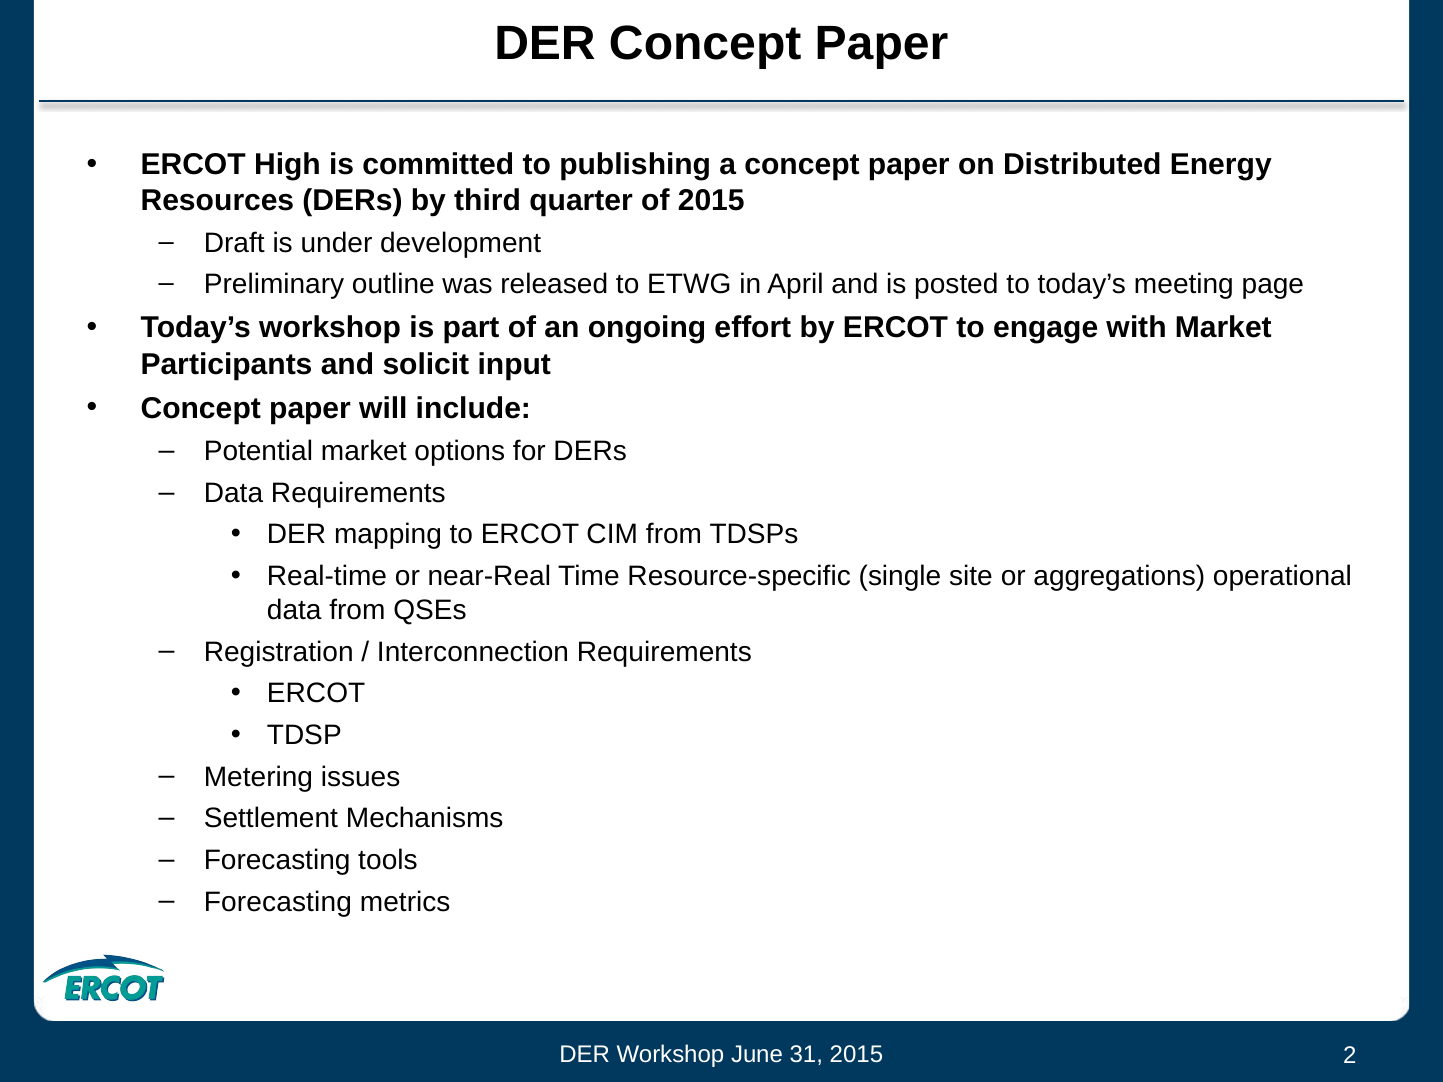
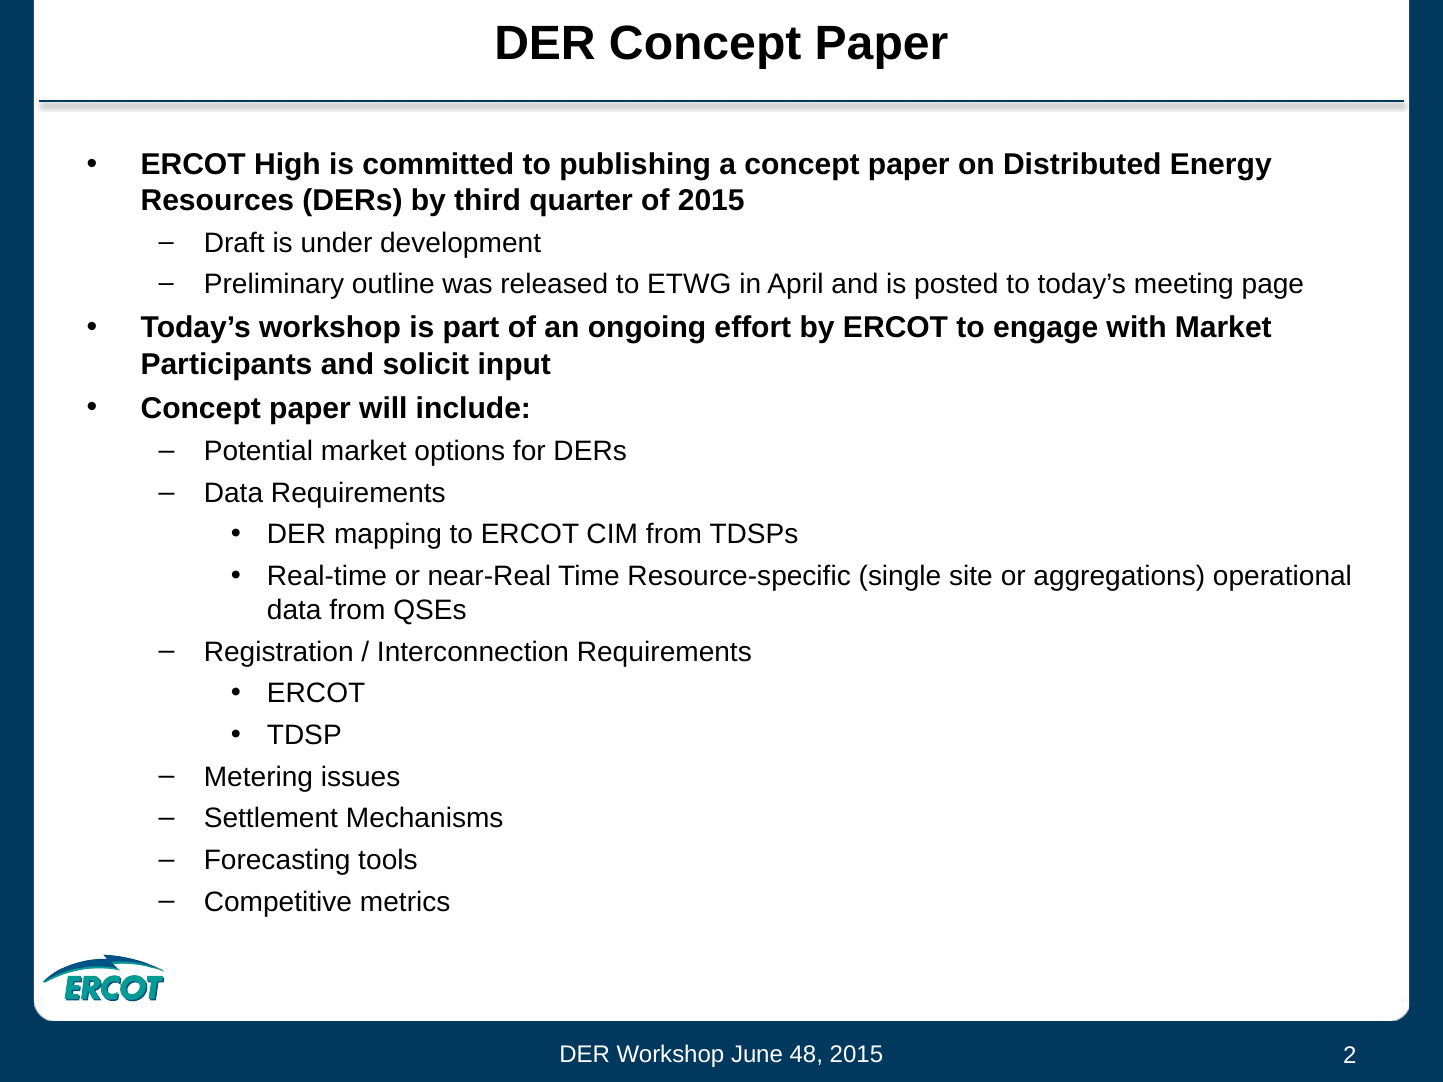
Forecasting at (278, 902): Forecasting -> Competitive
31: 31 -> 48
